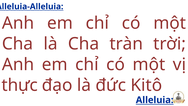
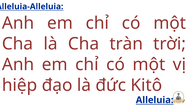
thực: thực -> hiệp
